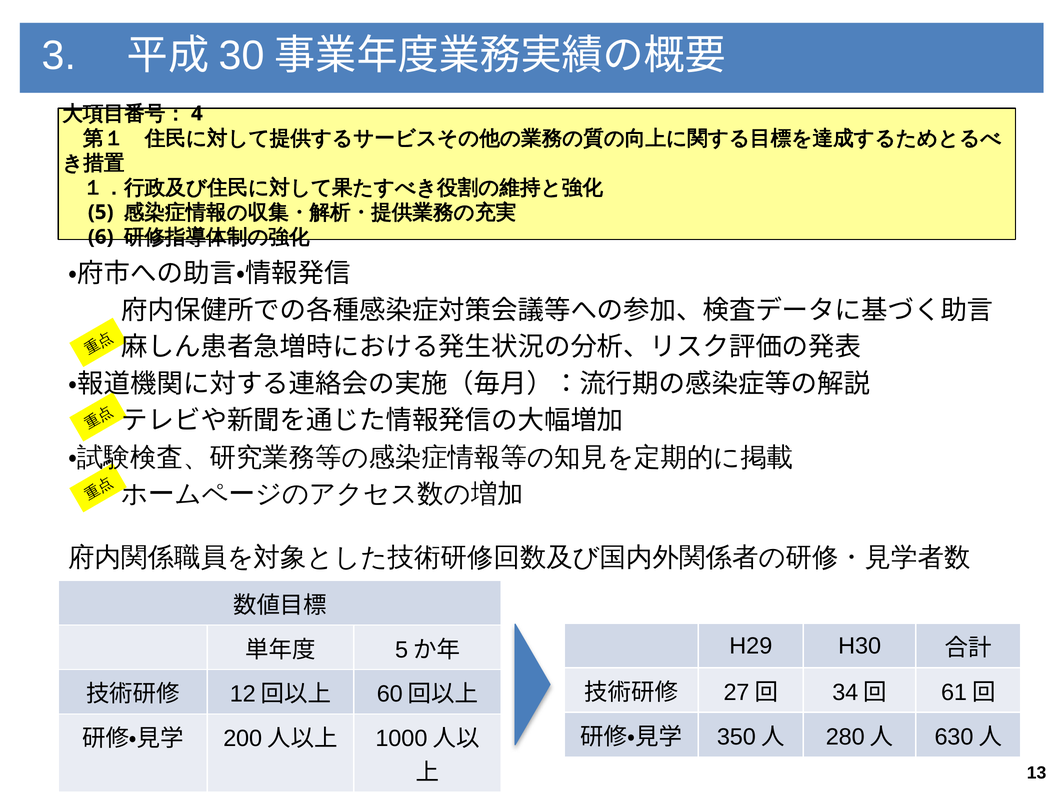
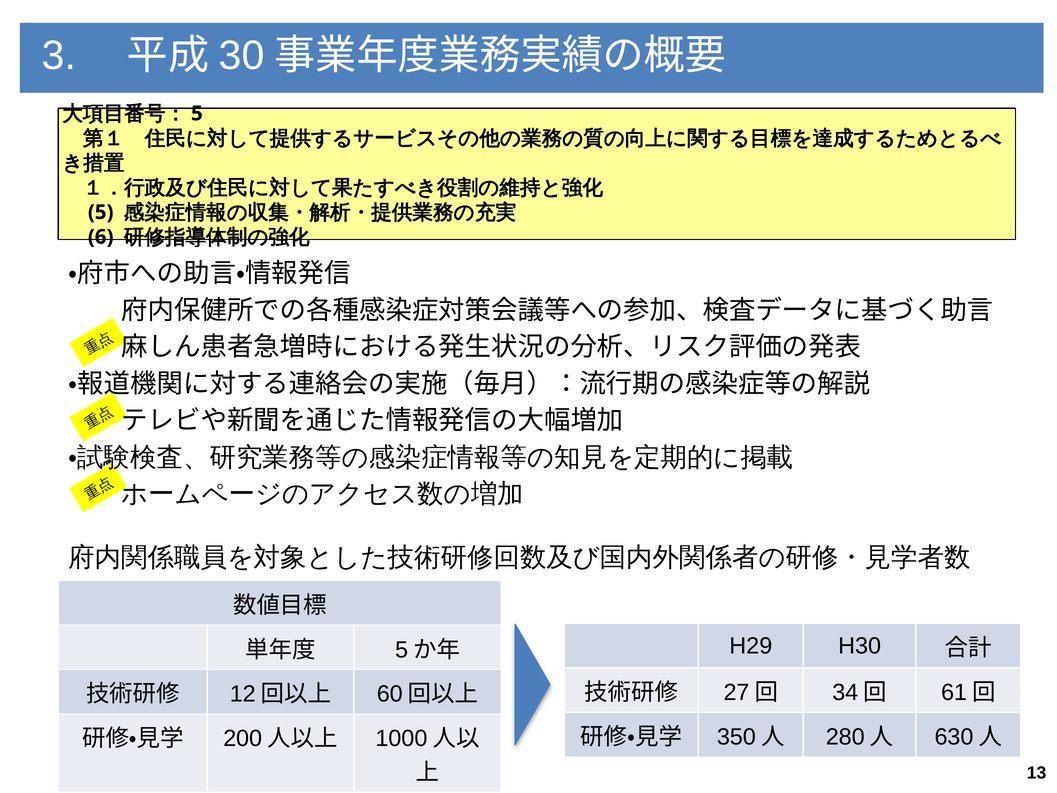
4 at (197, 113): 4 -> 5
